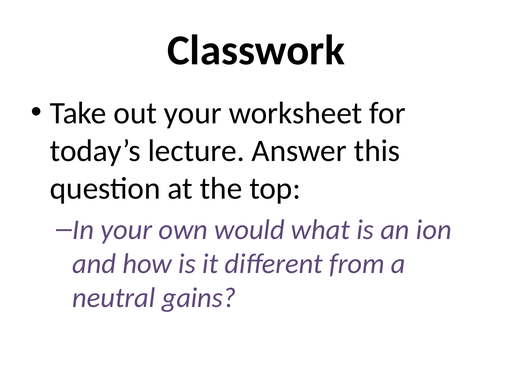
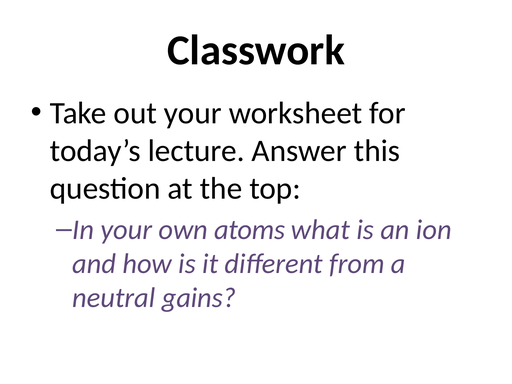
would: would -> atoms
